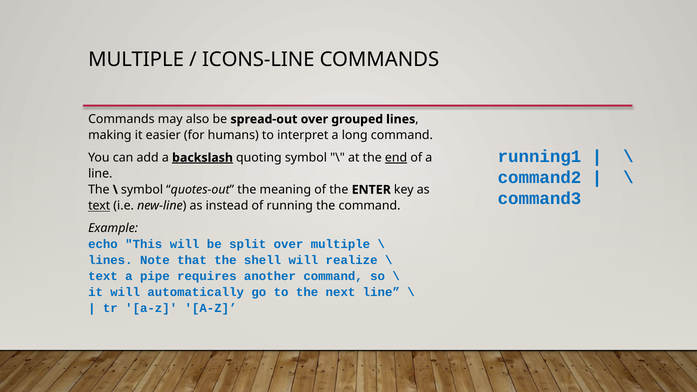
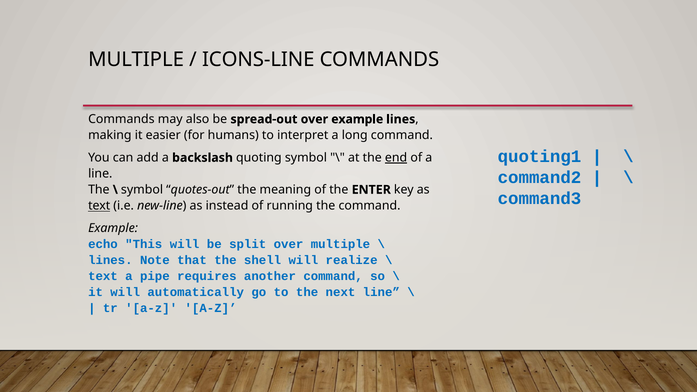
over grouped: grouped -> example
running1: running1 -> quoting1
backslash underline: present -> none
